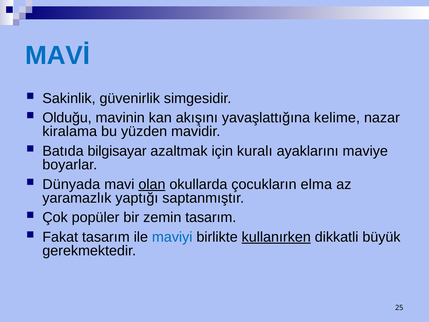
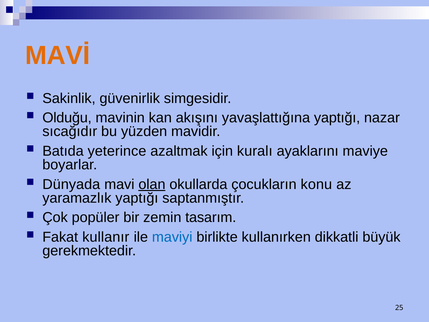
MAVİ colour: blue -> orange
yavaşlattığına kelime: kelime -> yaptığı
kiralama: kiralama -> sıcağıdır
bilgisayar: bilgisayar -> yeterince
elma: elma -> konu
Fakat tasarım: tasarım -> kullanır
kullanırken underline: present -> none
